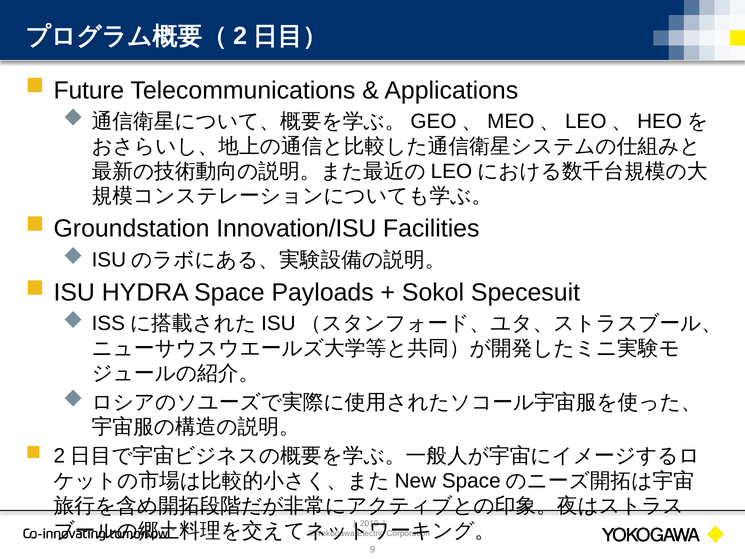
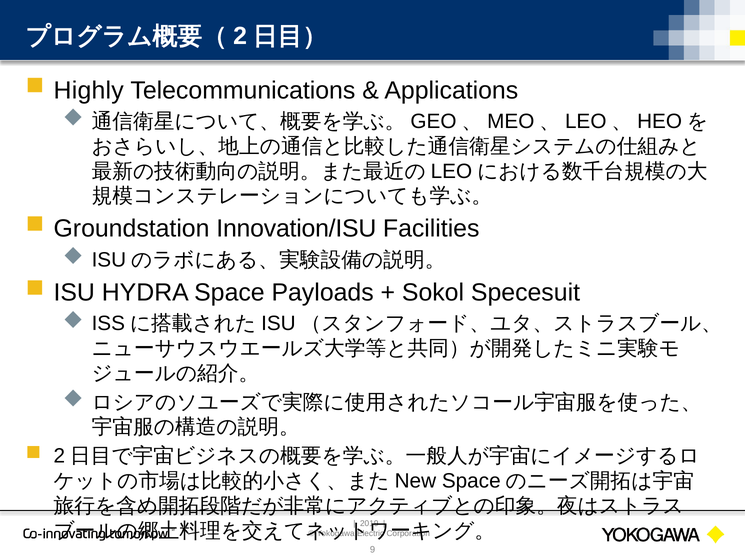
Future: Future -> Highly
